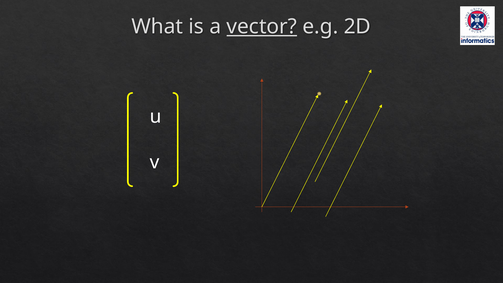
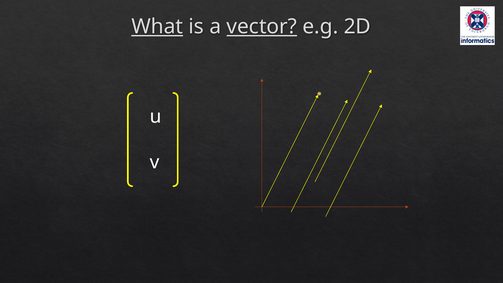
What underline: none -> present
